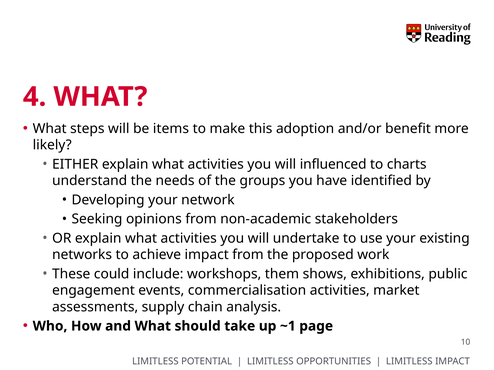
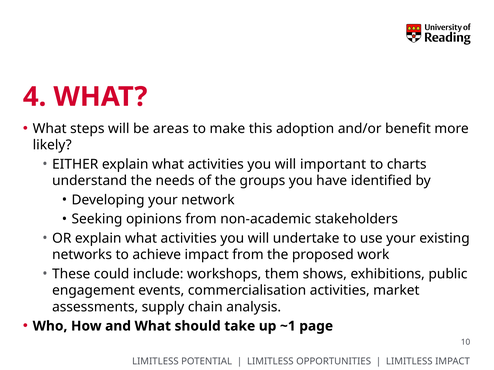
items: items -> areas
influenced: influenced -> important
